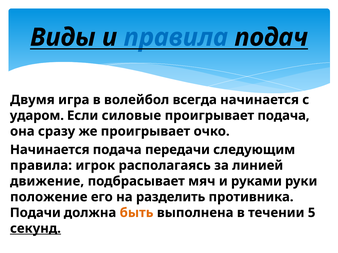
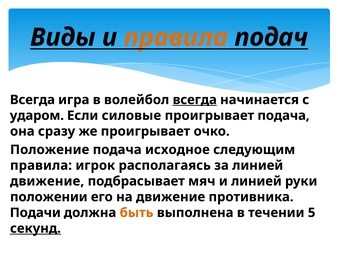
правила at (176, 37) colour: blue -> orange
Двумя at (32, 100): Двумя -> Всегда
всегда at (195, 100) underline: none -> present
Начинается at (50, 150): Начинается -> Положение
передачи: передачи -> исходное
и руками: руками -> линией
положение: положение -> положении
на разделить: разделить -> движение
